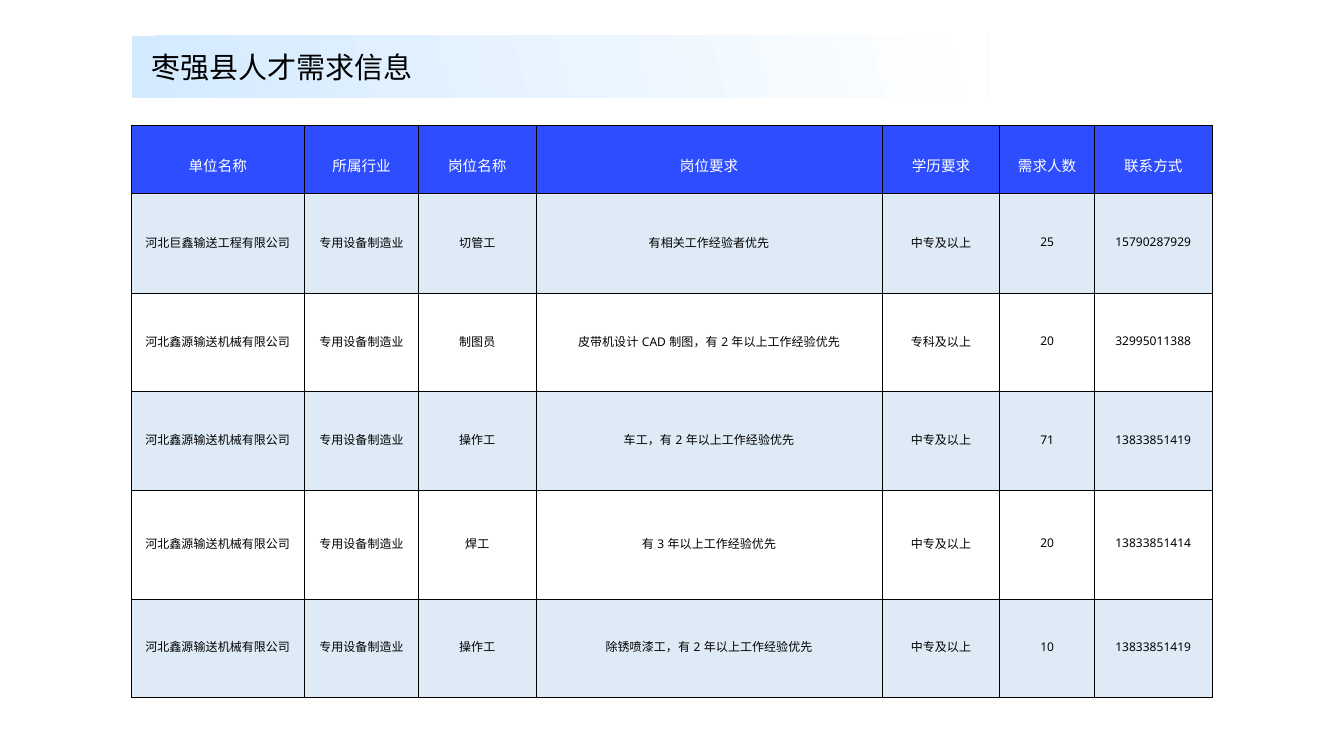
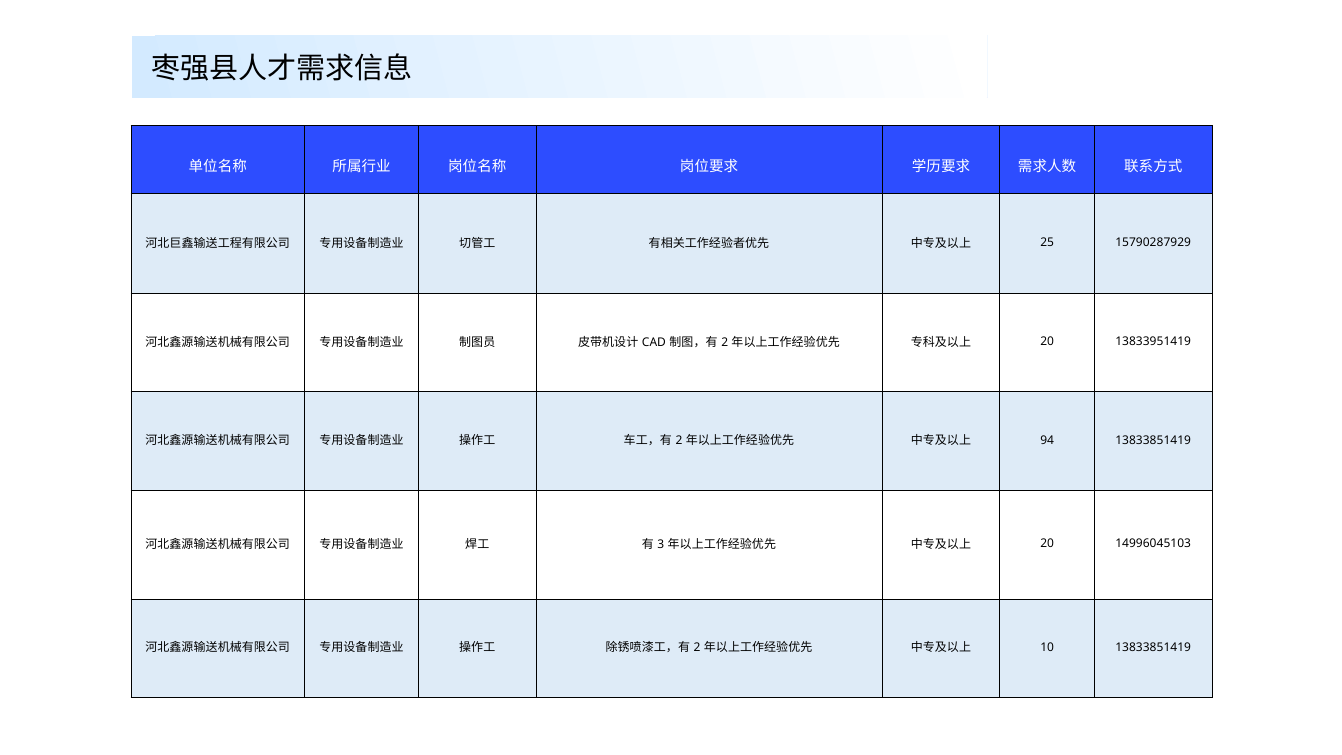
32995011388: 32995011388 -> 13833951419
71: 71 -> 94
13833851414: 13833851414 -> 14996045103
